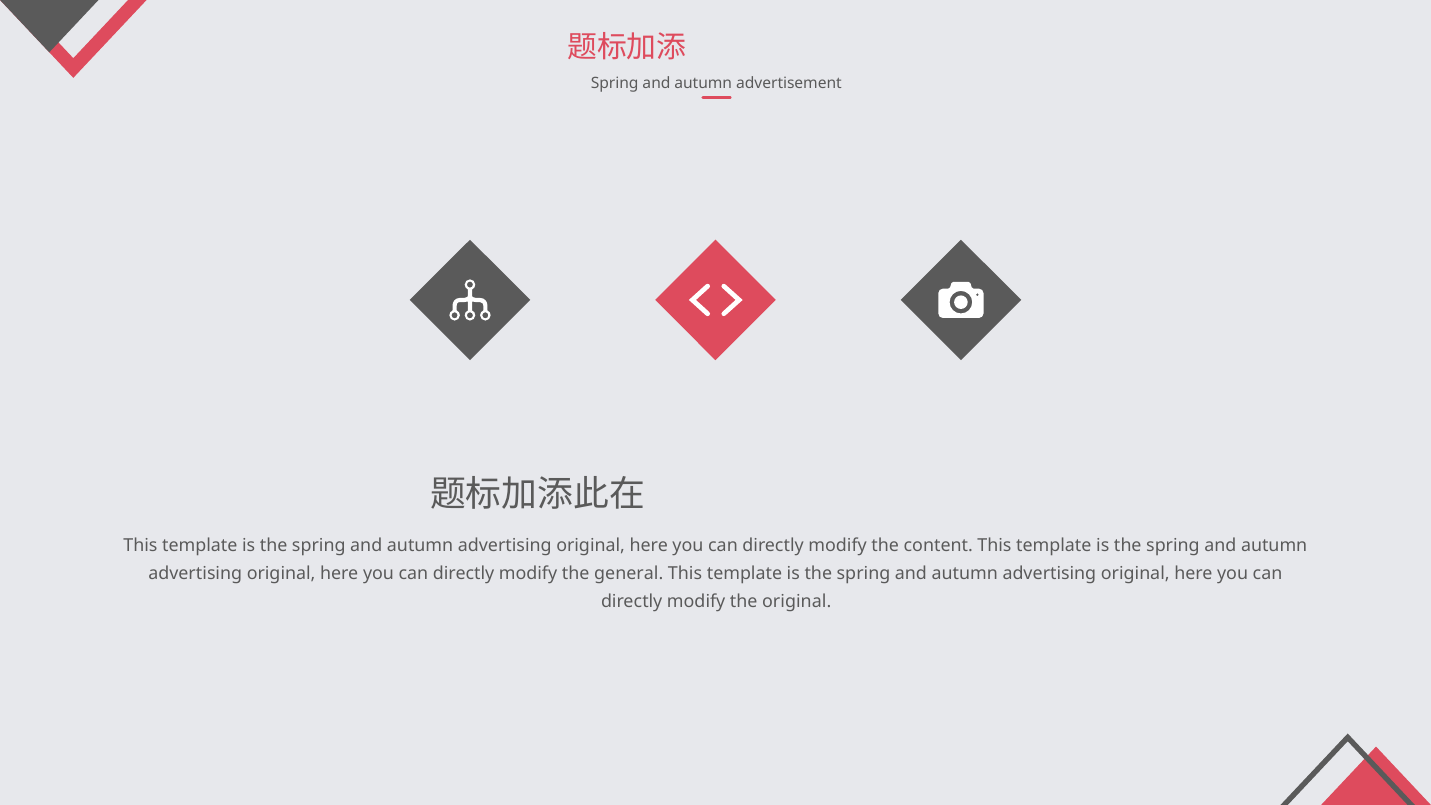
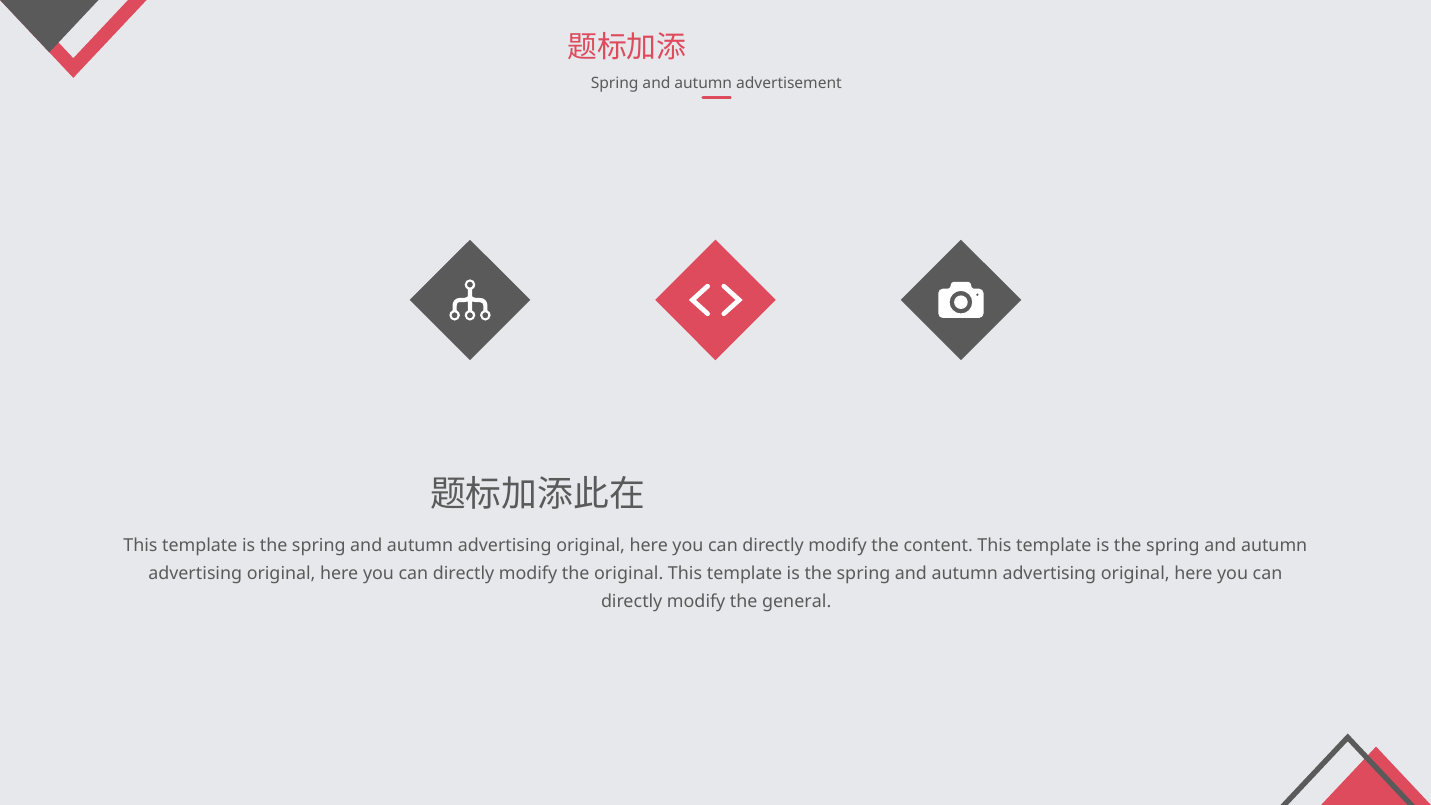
the general: general -> original
the original: original -> general
